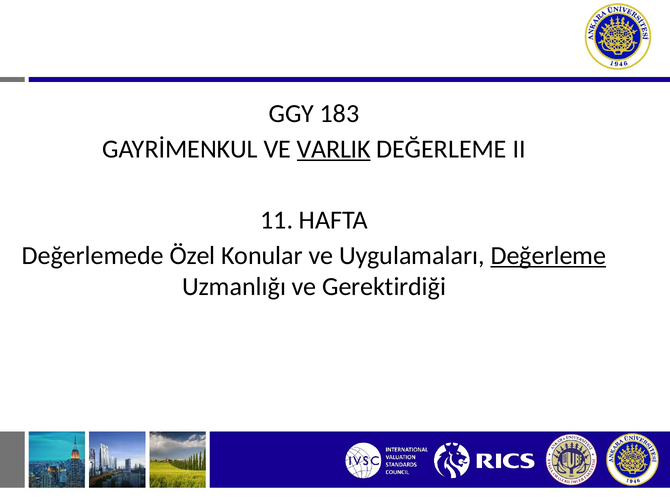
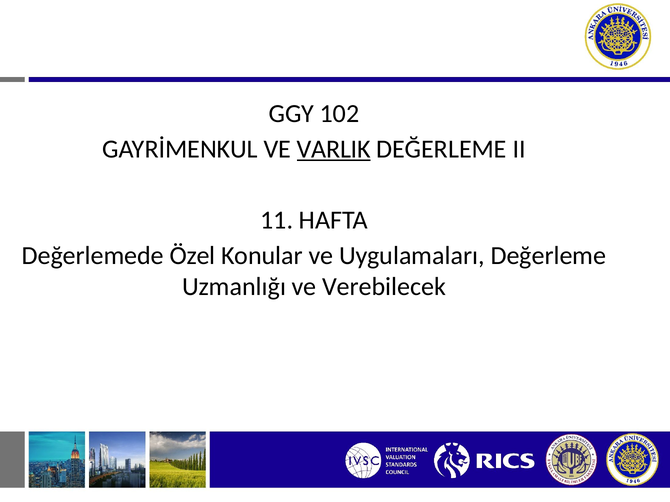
183: 183 -> 102
Değerleme at (548, 256) underline: present -> none
Gerektirdiği: Gerektirdiği -> Verebilecek
